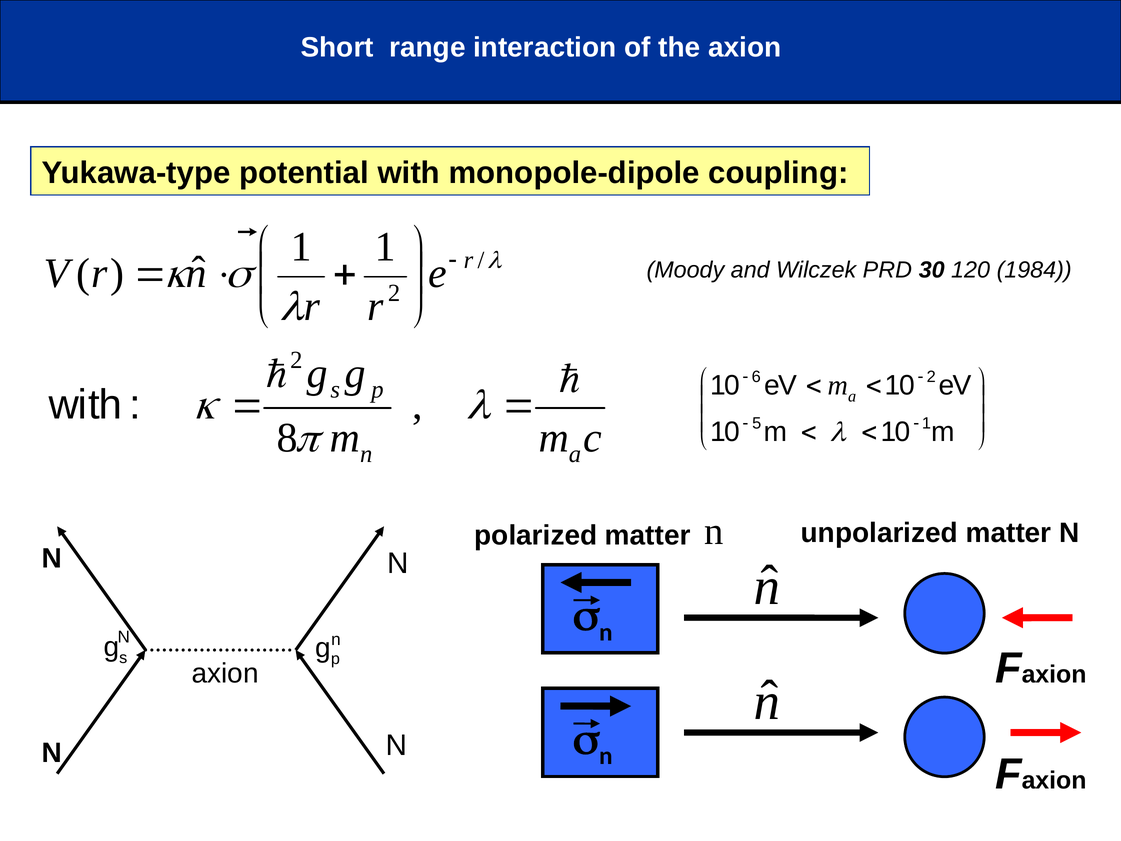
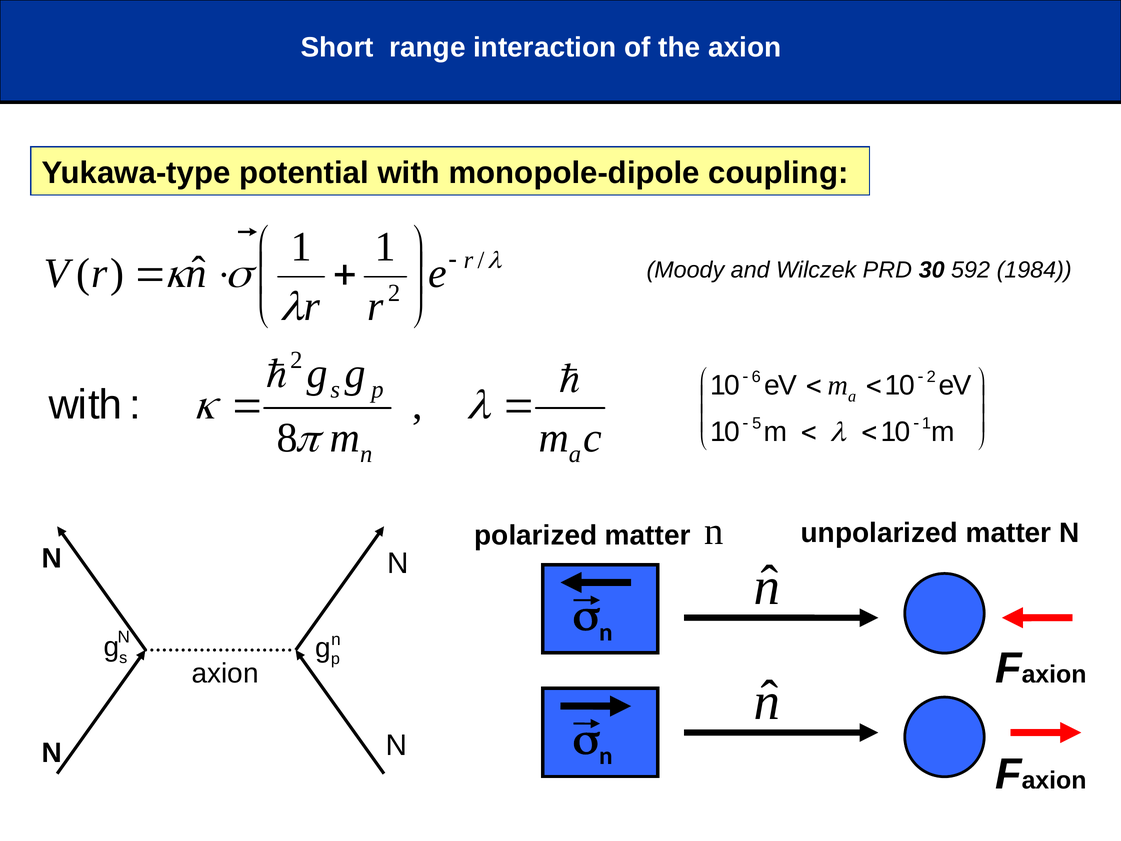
120: 120 -> 592
